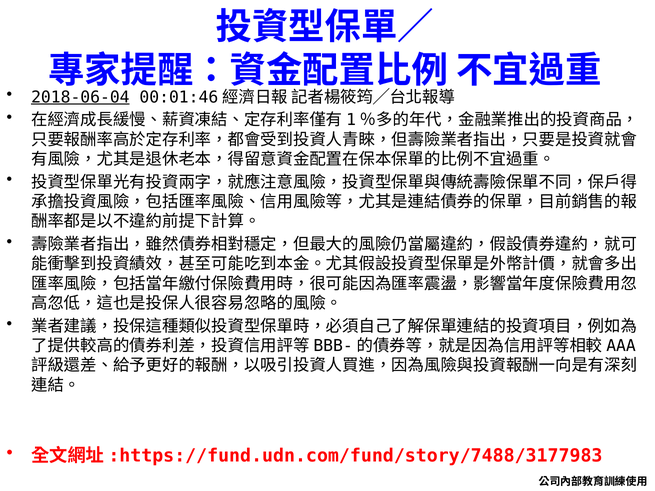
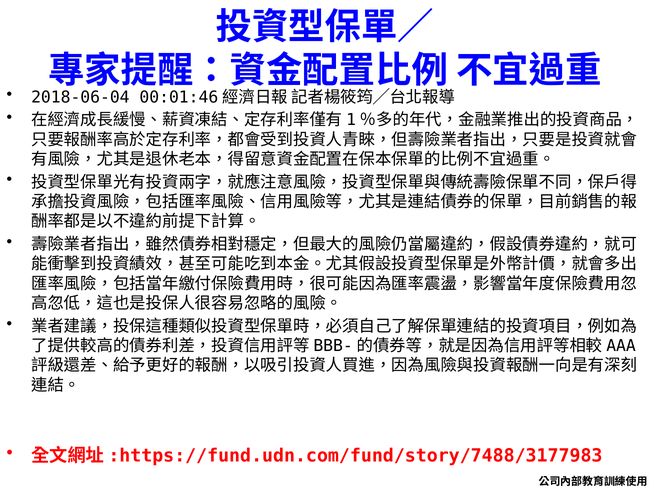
2018-06-04 underline: present -> none
